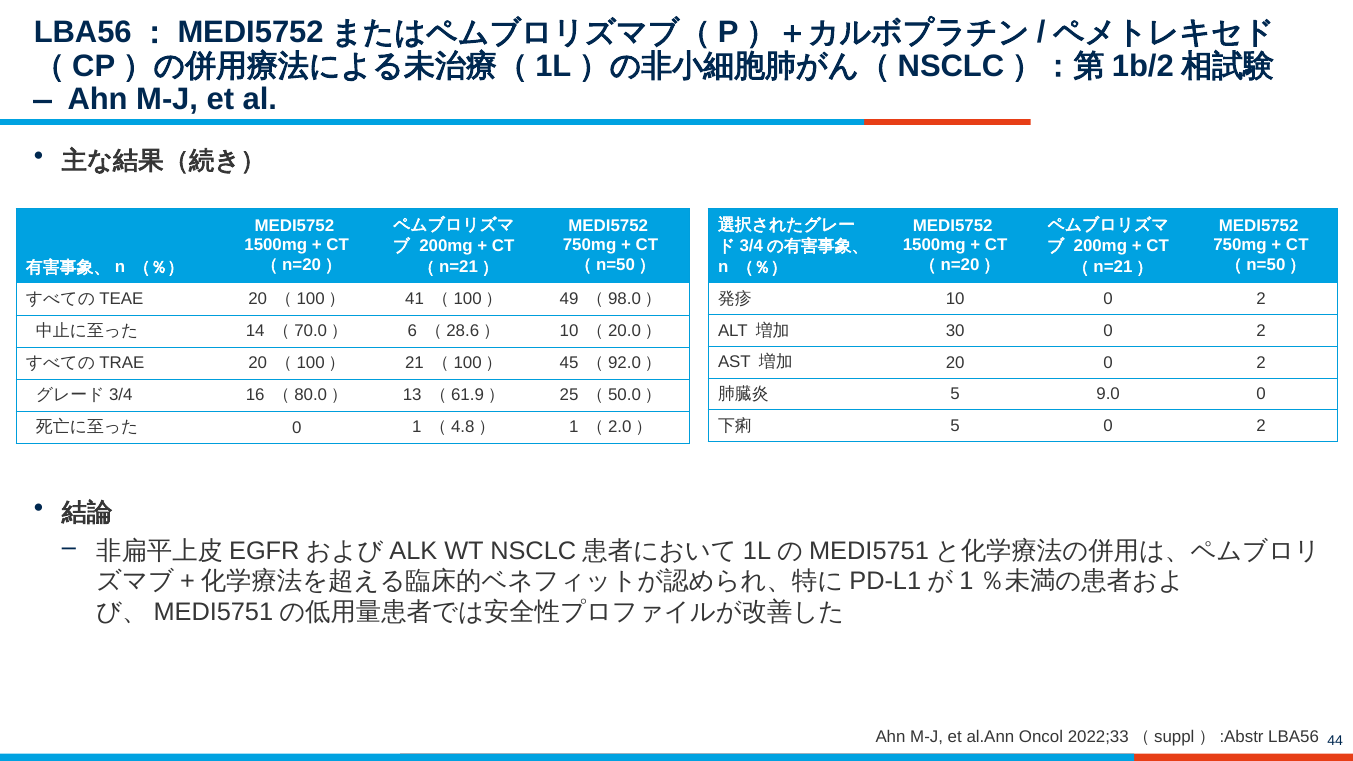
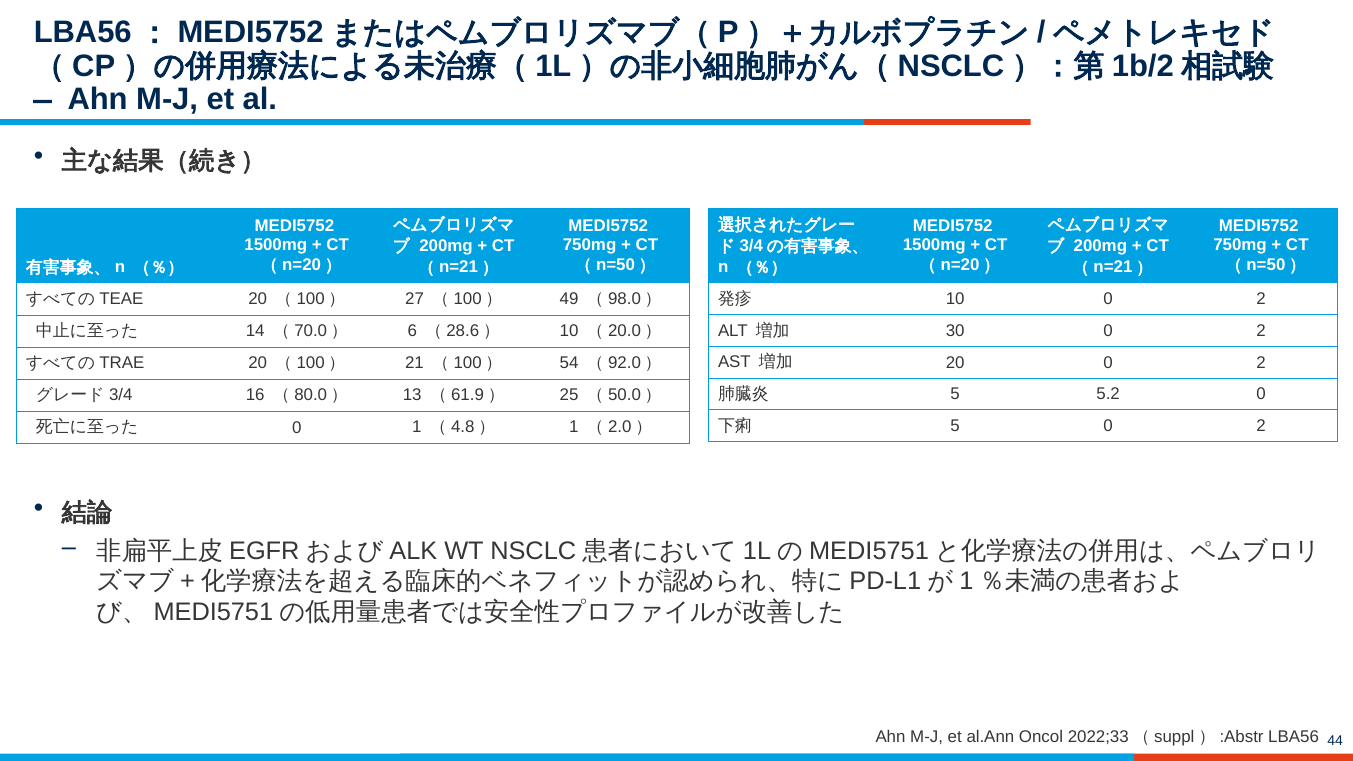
41: 41 -> 27
45: 45 -> 54
9.0: 9.0 -> 5.2
